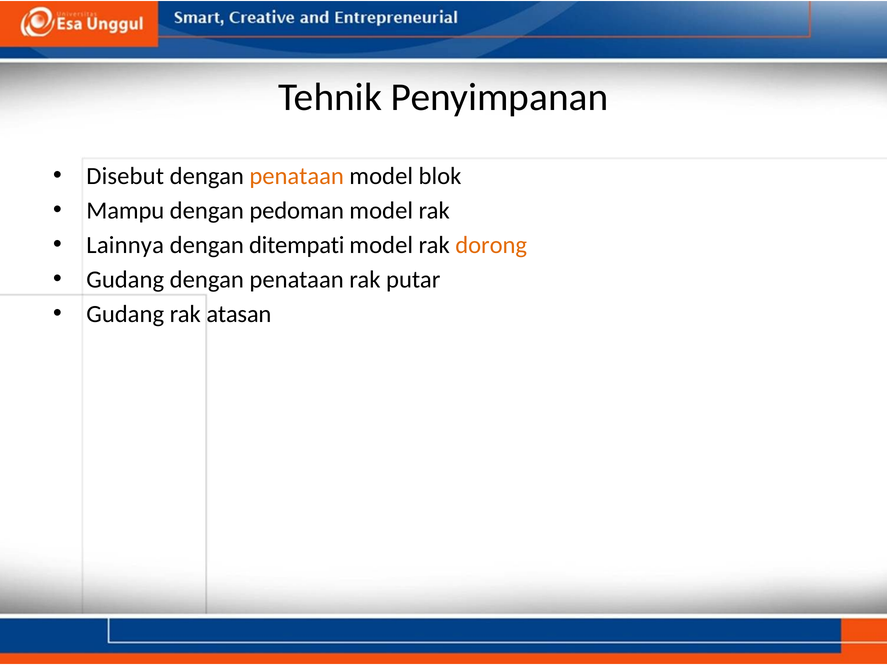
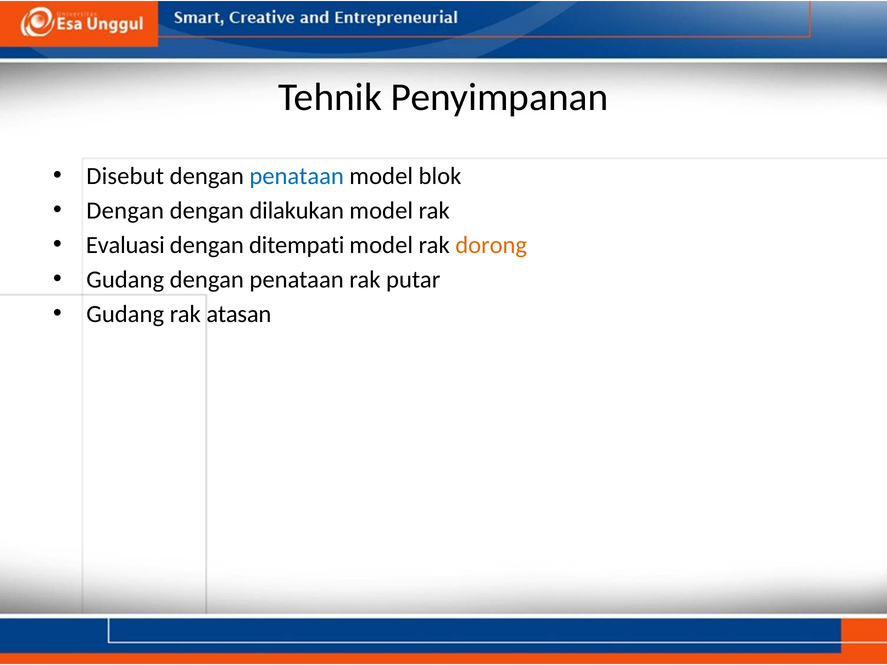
penataan at (297, 176) colour: orange -> blue
Mampu at (125, 211): Mampu -> Dengan
pedoman: pedoman -> dilakukan
Lainnya: Lainnya -> Evaluasi
